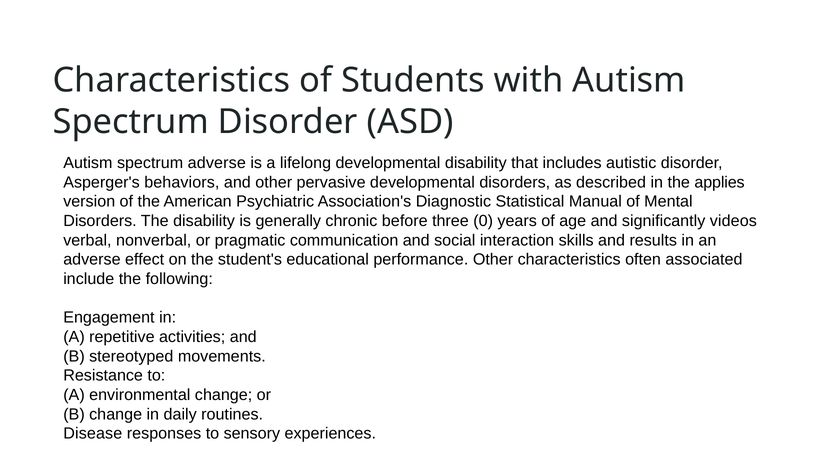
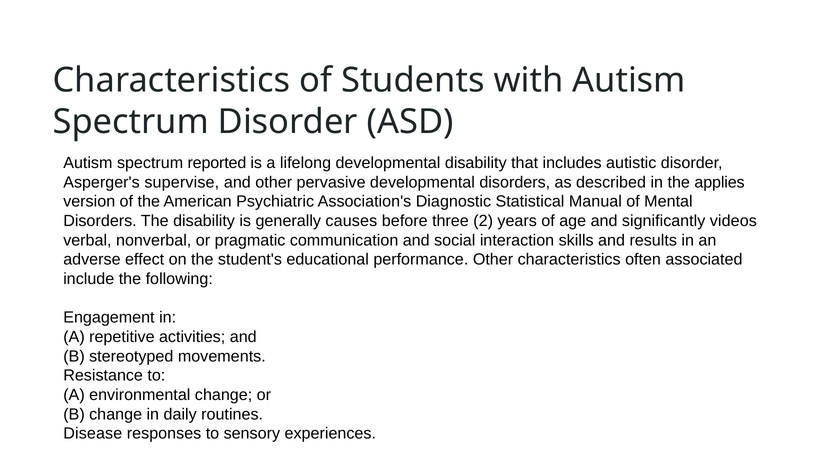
spectrum adverse: adverse -> reported
behaviors: behaviors -> supervise
chronic: chronic -> causes
0: 0 -> 2
